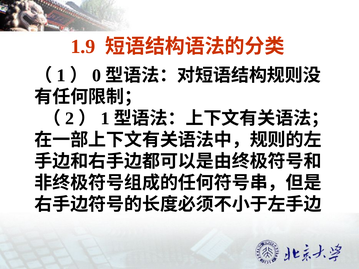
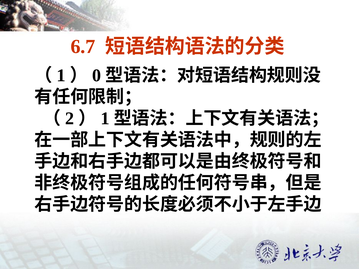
1.9: 1.9 -> 6.7
